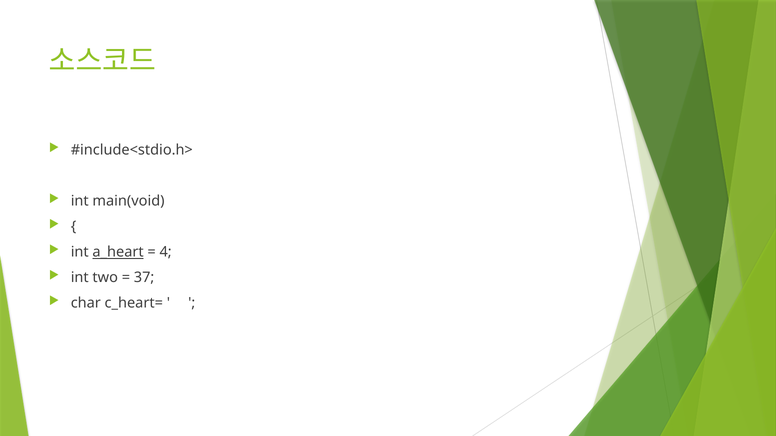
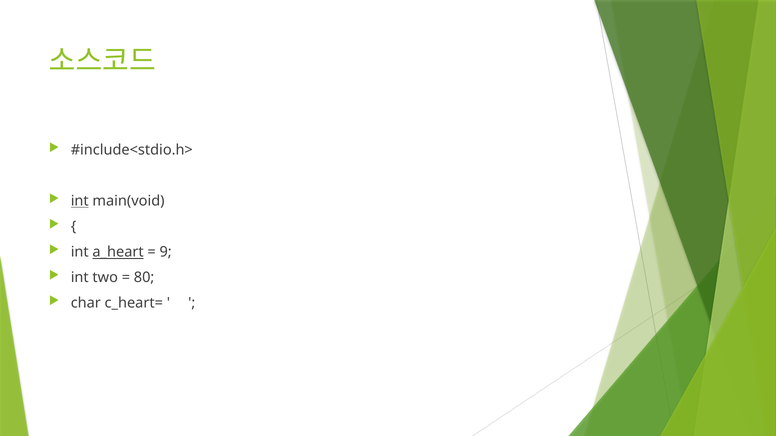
int at (80, 201) underline: none -> present
4: 4 -> 9
37: 37 -> 80
